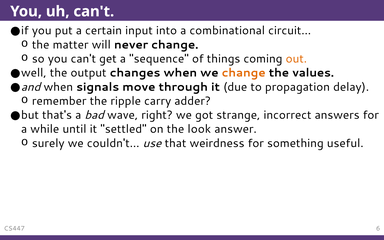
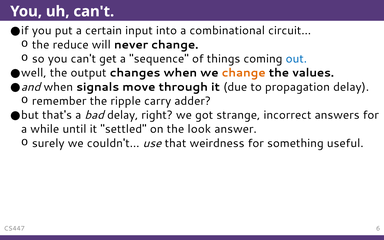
matter: matter -> reduce
out colour: orange -> blue
bad wave: wave -> delay
